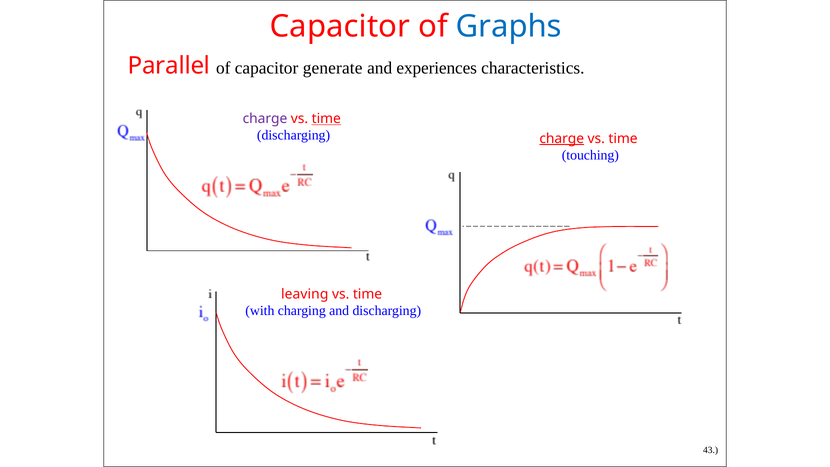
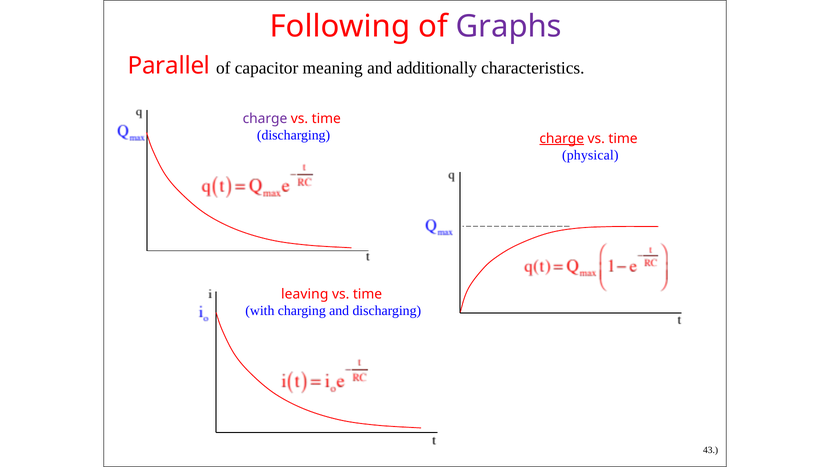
Capacitor at (340, 26): Capacitor -> Following
Graphs colour: blue -> purple
generate: generate -> meaning
experiences: experiences -> additionally
time at (326, 119) underline: present -> none
touching: touching -> physical
